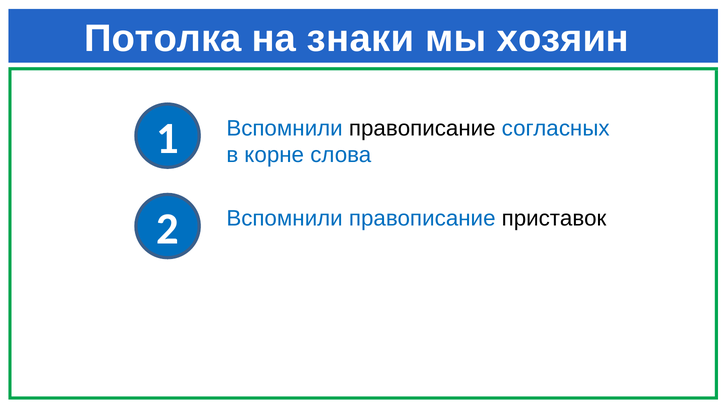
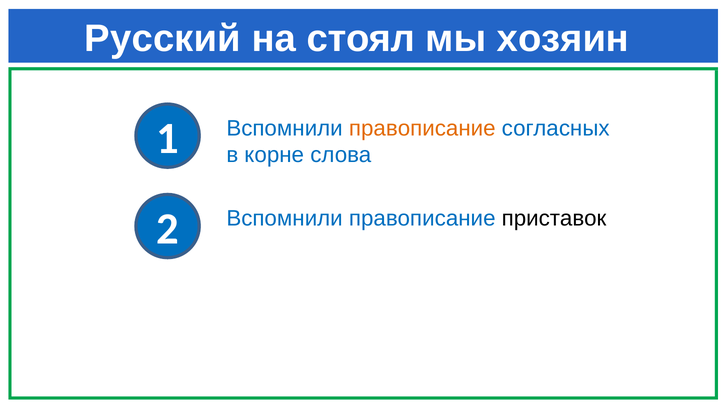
Потолка: Потолка -> Русский
знаки: знаки -> стоял
правописание at (422, 128) colour: black -> orange
